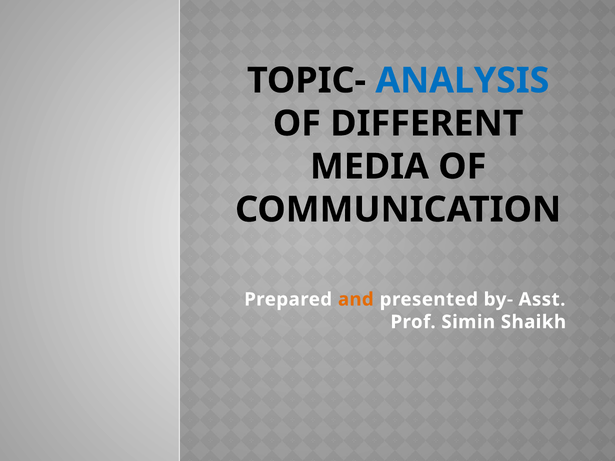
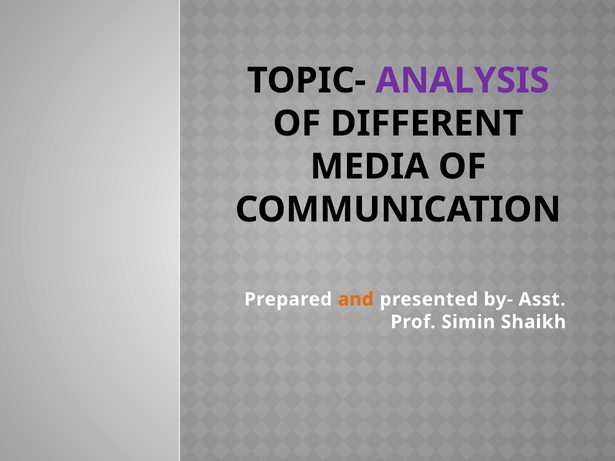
ANALYSIS colour: blue -> purple
